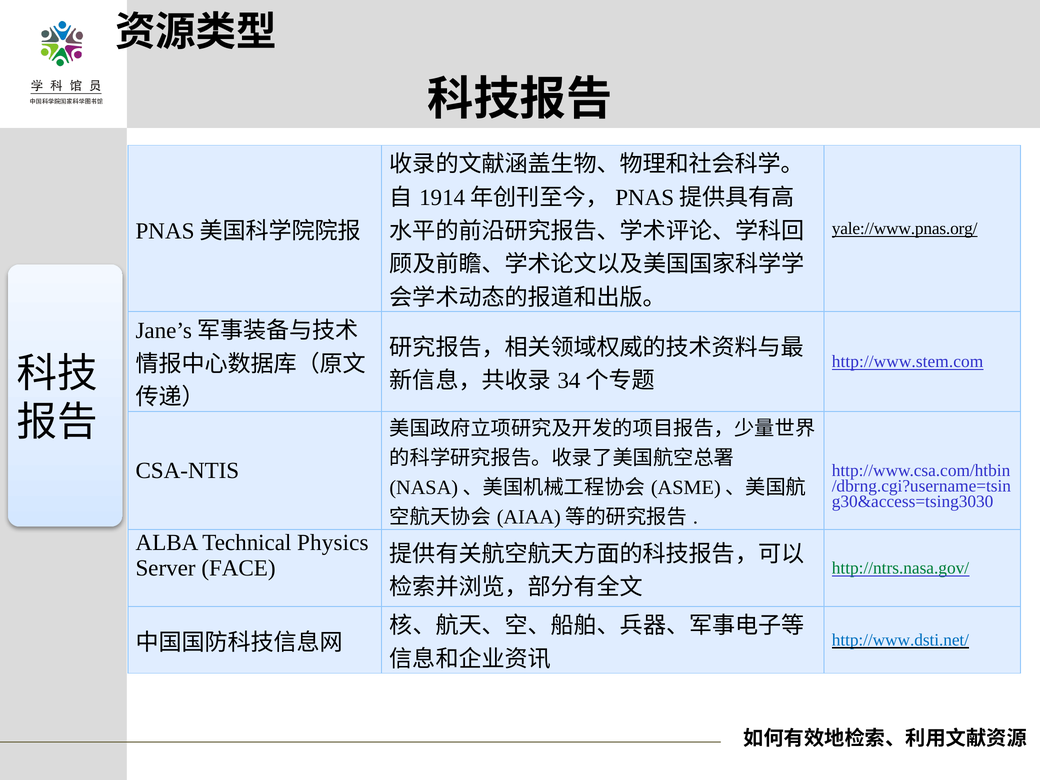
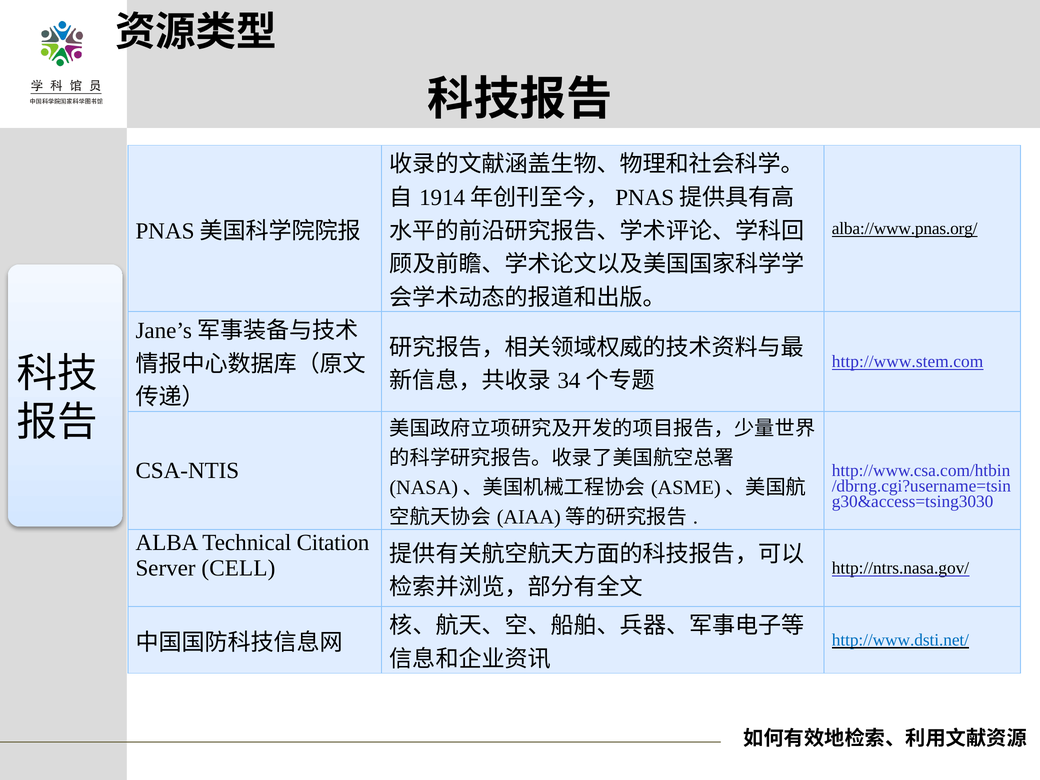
yale://www.pnas.org/: yale://www.pnas.org/ -> alba://www.pnas.org/
Physics: Physics -> Citation
FACE: FACE -> CELL
http://ntrs.nasa.gov/ colour: green -> black
